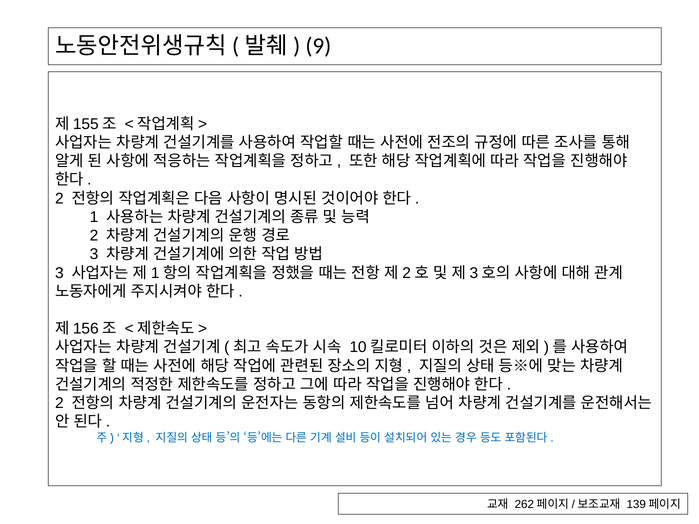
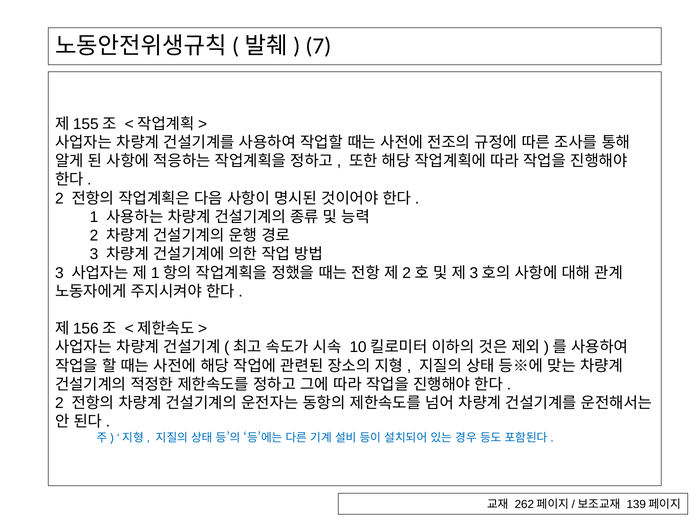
9: 9 -> 7
